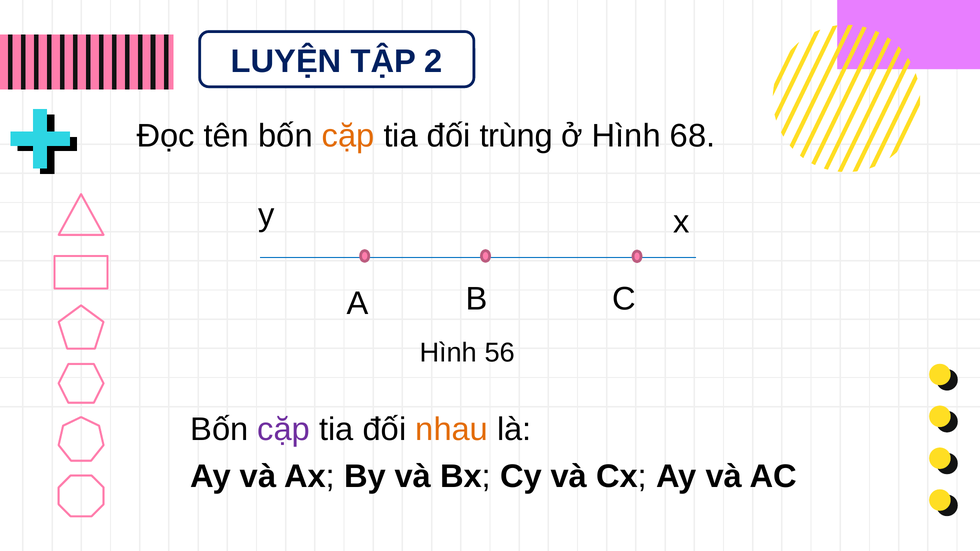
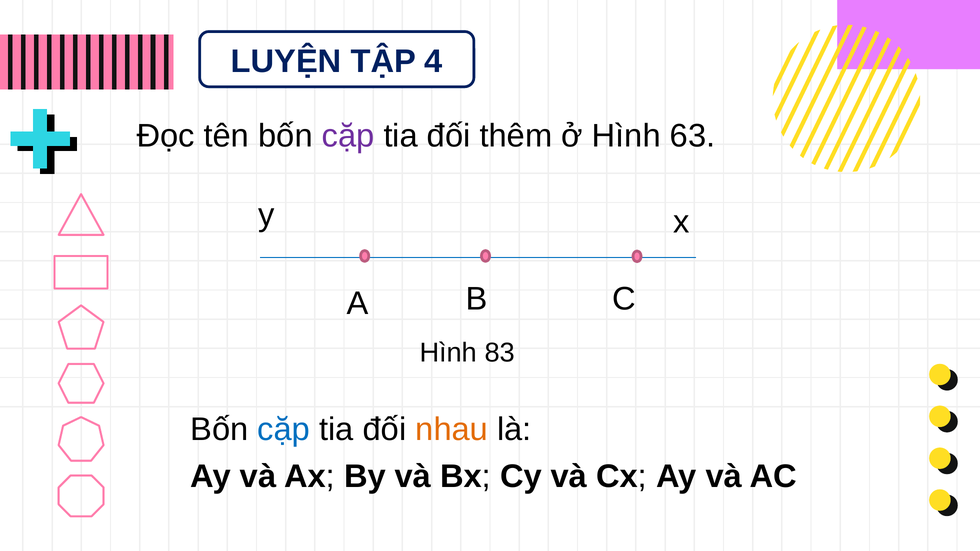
2: 2 -> 4
cặp at (348, 136) colour: orange -> purple
trùng: trùng -> thêm
68: 68 -> 63
56: 56 -> 83
cặp at (284, 430) colour: purple -> blue
